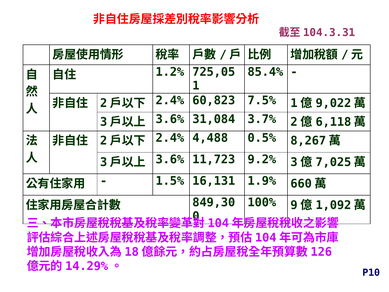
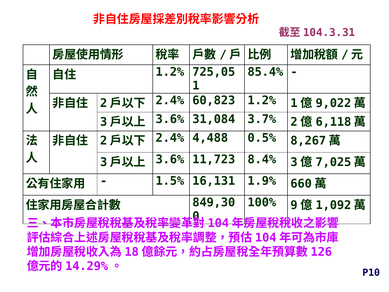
60,823 7.5%: 7.5% -> 1.2%
9.2%: 9.2% -> 8.4%
